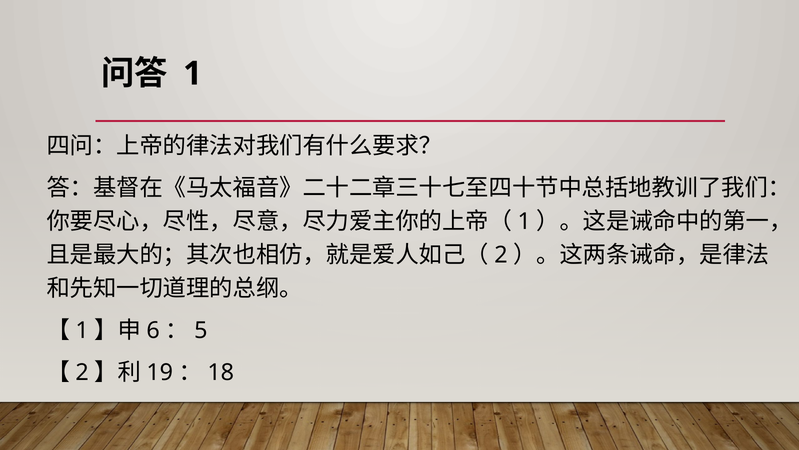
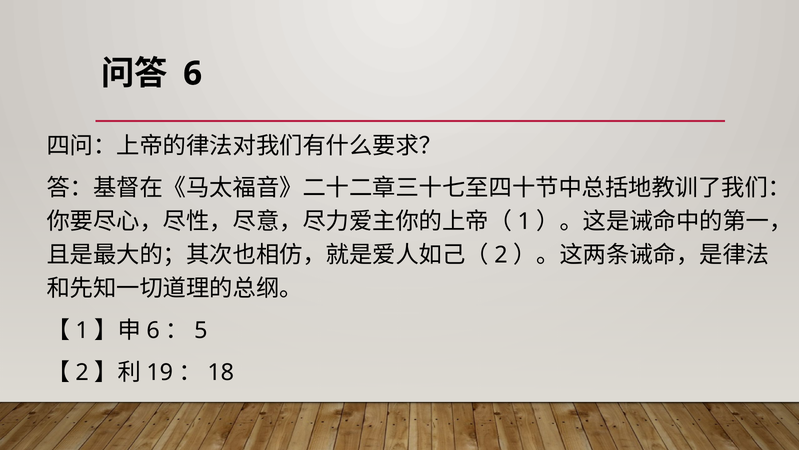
1 at (193, 73): 1 -> 6
